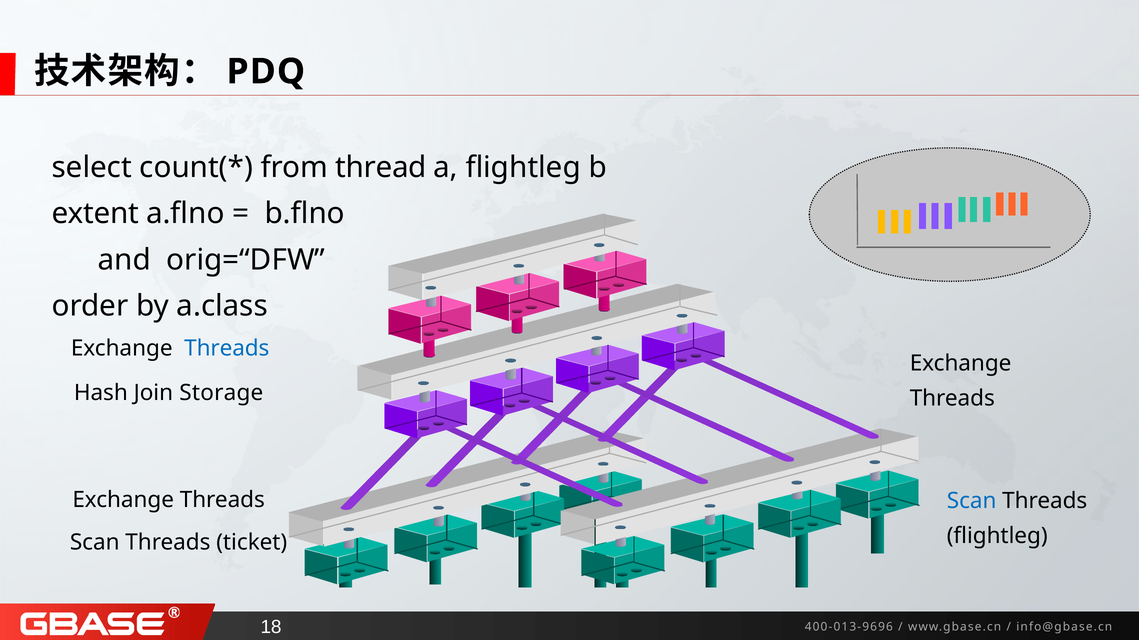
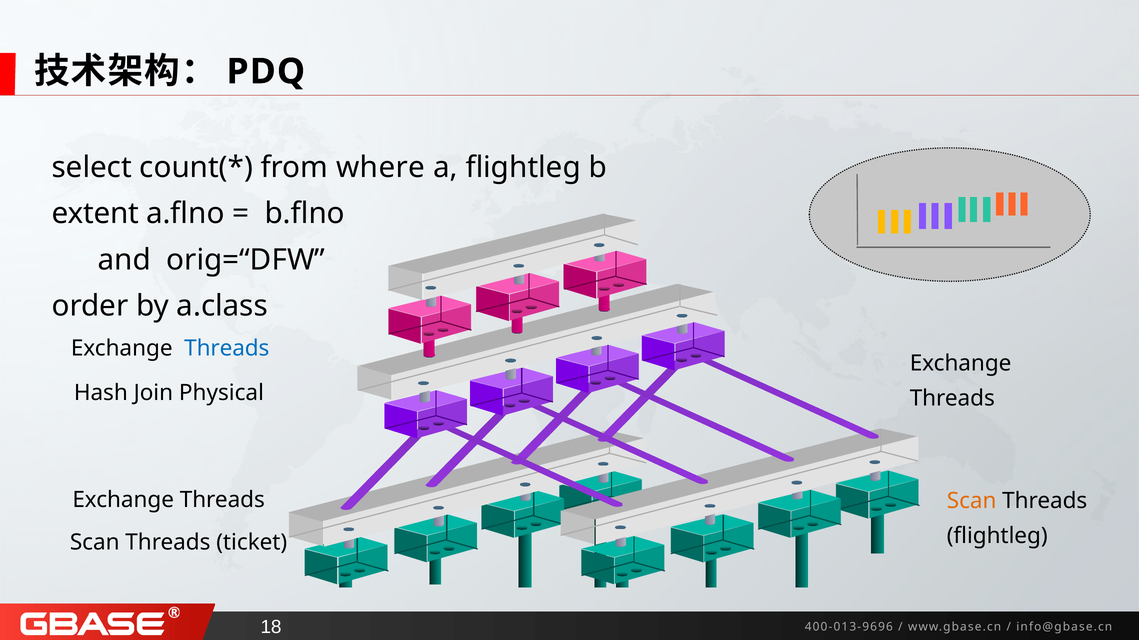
thread: thread -> where
Storage: Storage -> Physical
Scan at (972, 501) colour: blue -> orange
